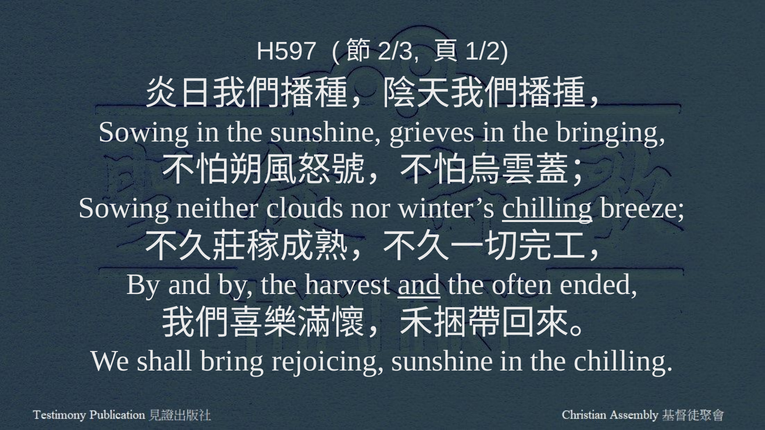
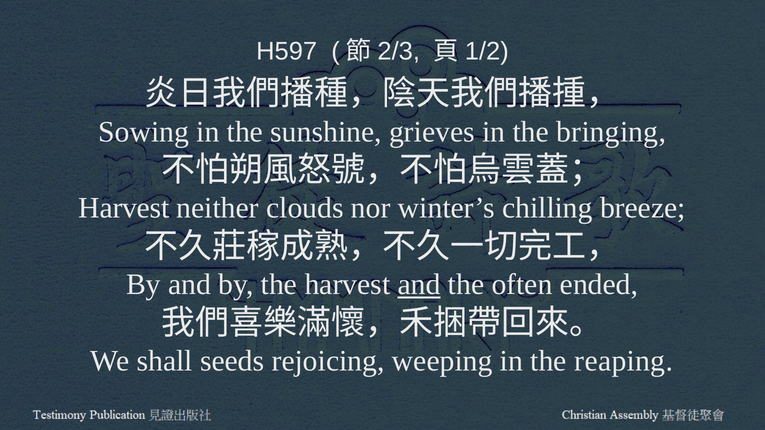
Sowing at (124, 208): Sowing -> Harvest
chilling at (547, 208) underline: present -> none
bring: bring -> seeds
rejoicing sunshine: sunshine -> weeping
the chilling: chilling -> reaping
